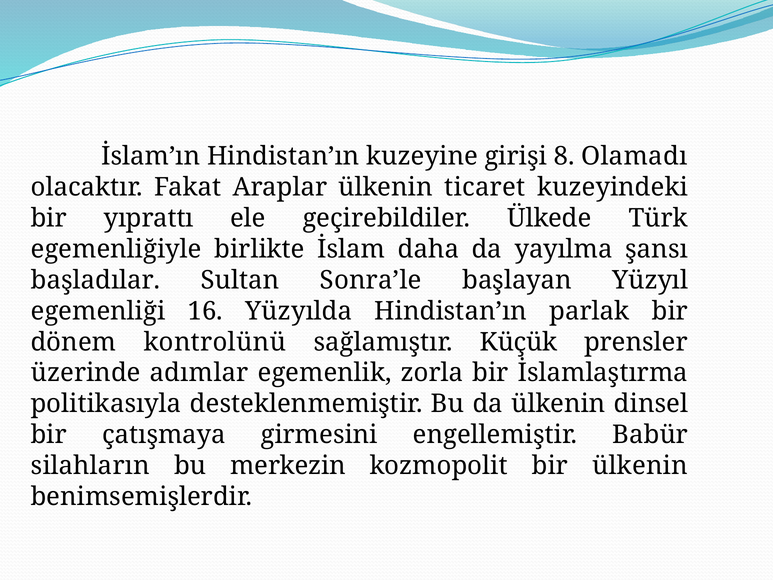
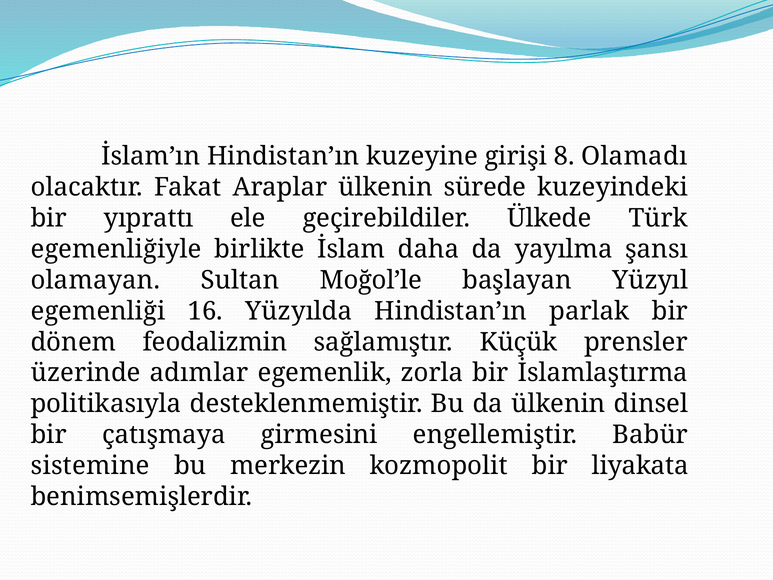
ticaret: ticaret -> sürede
başladılar: başladılar -> olamayan
Sonra’le: Sonra’le -> Moğol’le
kontrolünü: kontrolünü -> feodalizmin
silahların: silahların -> sistemine
bir ülkenin: ülkenin -> liyakata
